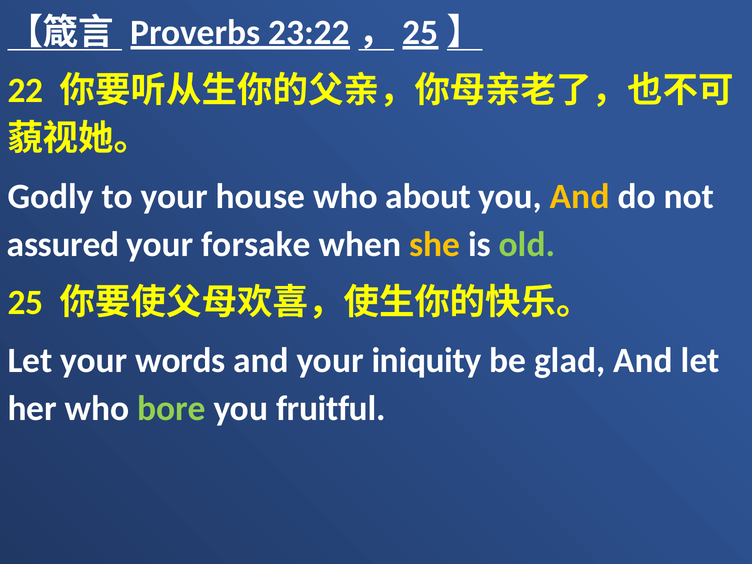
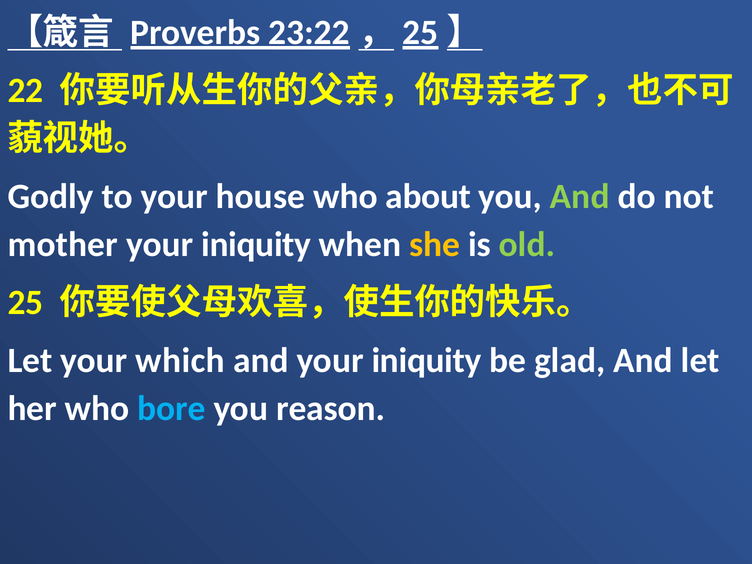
And at (580, 197) colour: yellow -> light green
assured: assured -> mother
forsake at (256, 244): forsake -> iniquity
words: words -> which
bore colour: light green -> light blue
fruitful: fruitful -> reason
